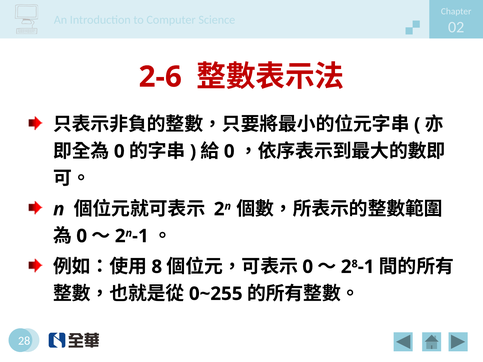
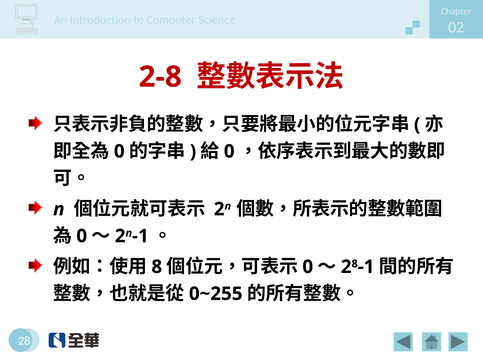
2-6: 2-6 -> 2-8
